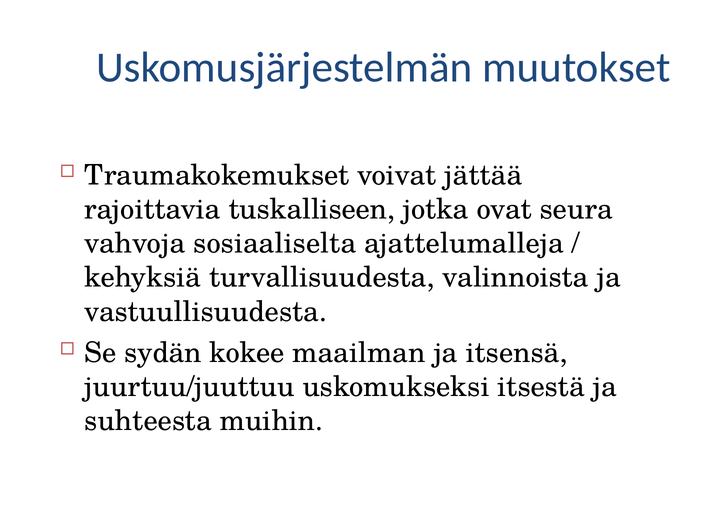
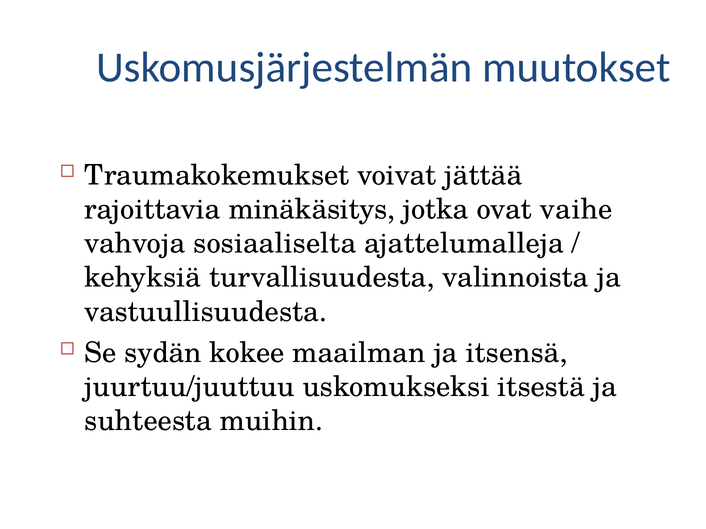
tuskalliseen: tuskalliseen -> minäkäsitys
seura: seura -> vaihe
